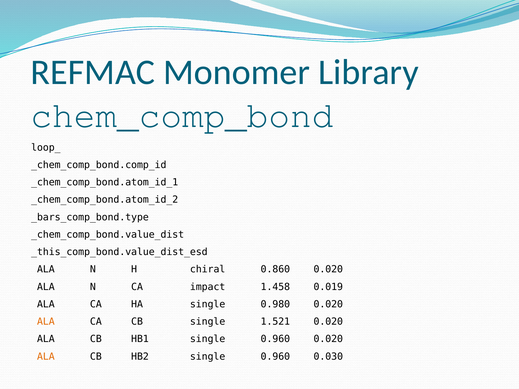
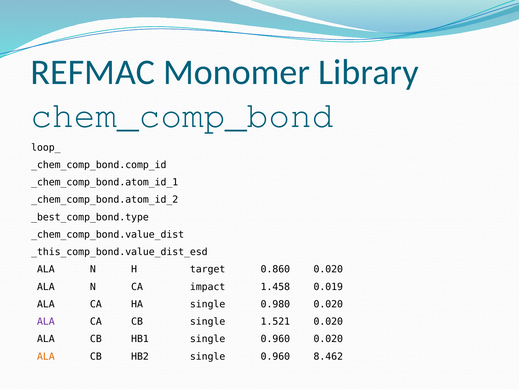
_bars_comp_bond.type: _bars_comp_bond.type -> _best_comp_bond.type
chiral: chiral -> target
ALA at (46, 322) colour: orange -> purple
0.030: 0.030 -> 8.462
